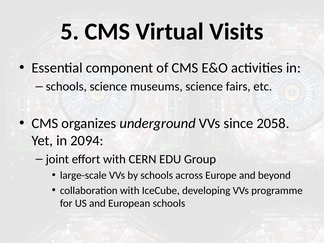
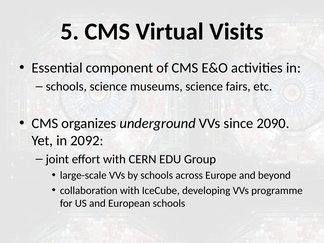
2058: 2058 -> 2090
2094: 2094 -> 2092
